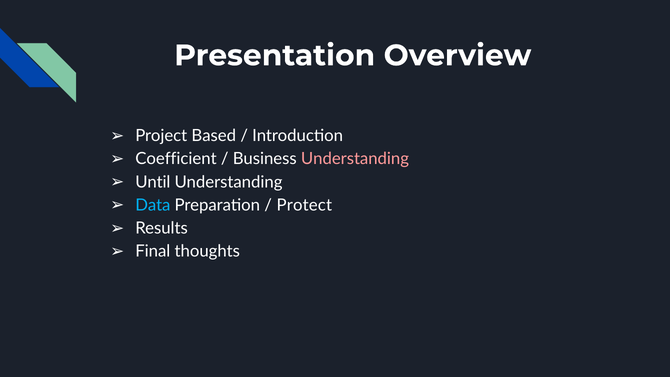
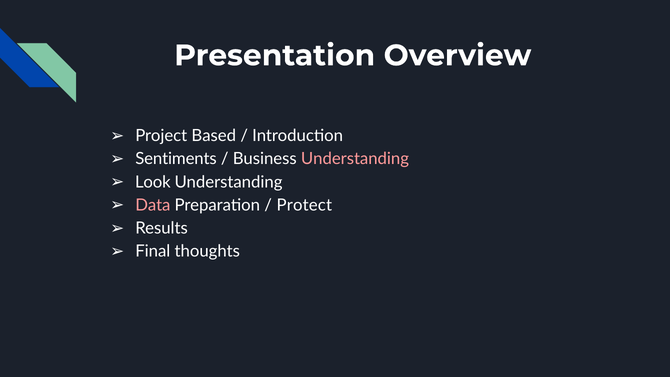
Coefficient: Coefficient -> Sentiments
Until: Until -> Look
Data colour: light blue -> pink
